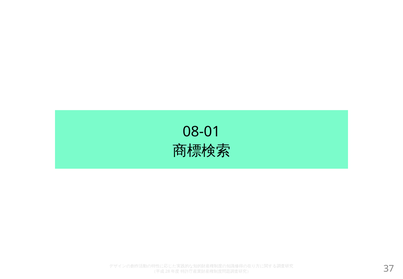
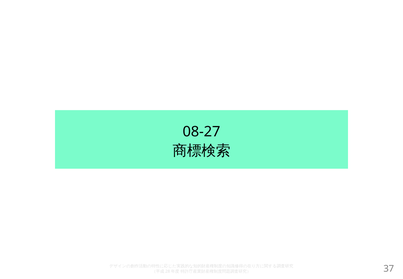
08-01: 08-01 -> 08-27
